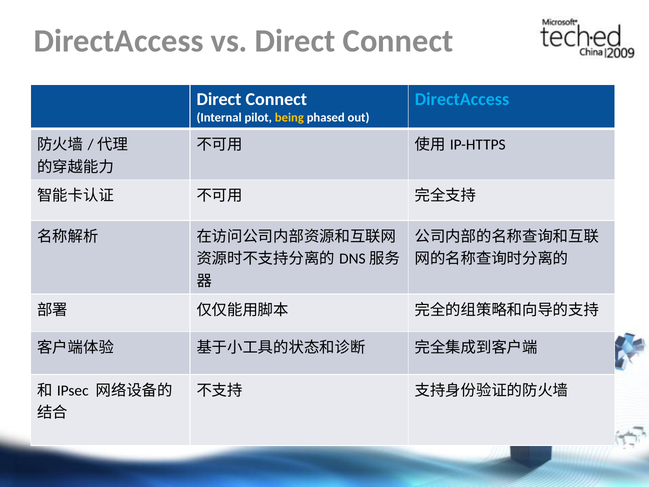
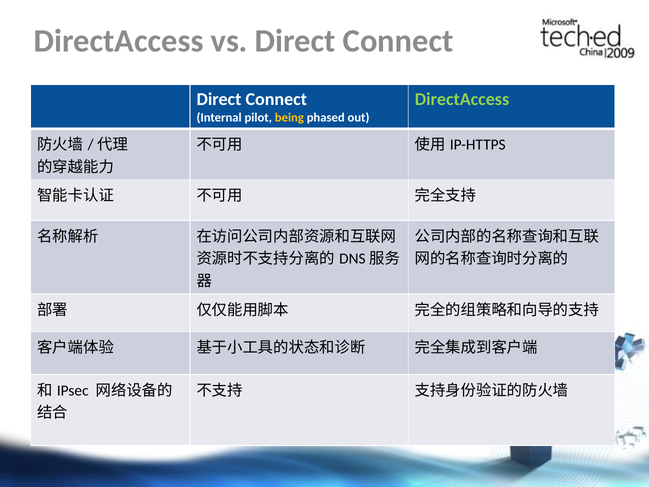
DirectAccess at (462, 99) colour: light blue -> light green
